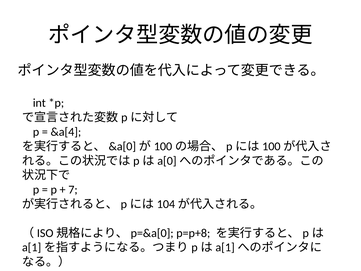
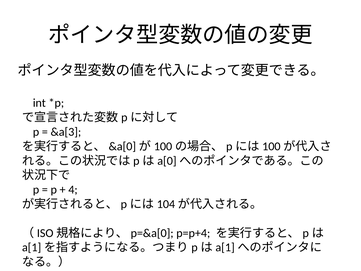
&a[4: &a[4 -> &a[3
7: 7 -> 4
p=p+8: p=p+8 -> p=p+4
